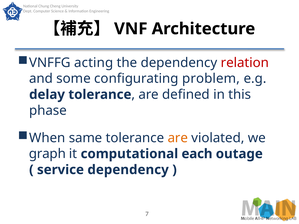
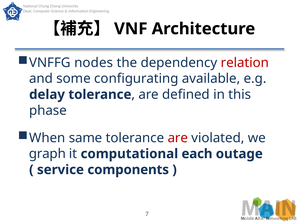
acting: acting -> nodes
problem: problem -> available
are at (178, 138) colour: orange -> red
service dependency: dependency -> components
